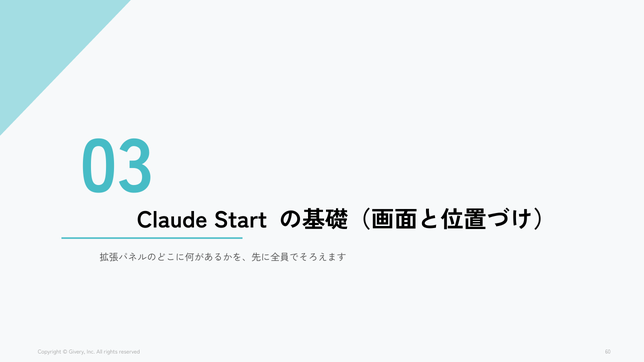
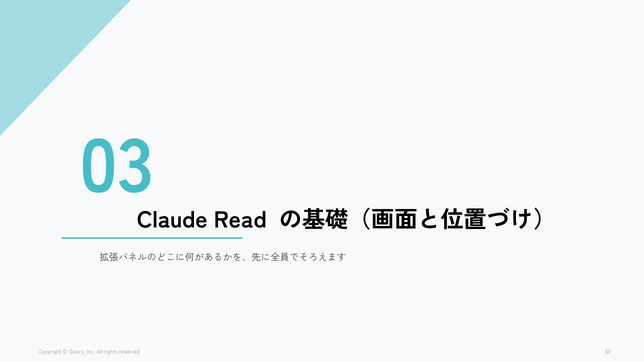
Start: Start -> Read
